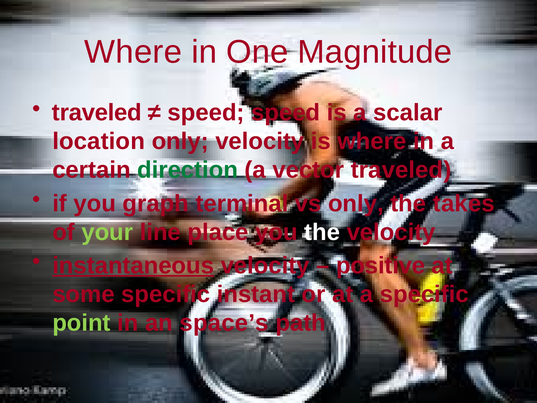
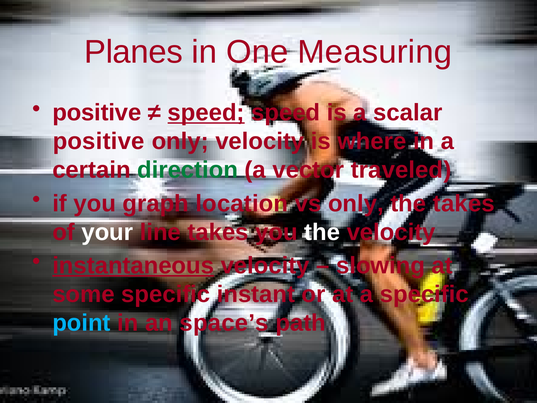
Where at (133, 52): Where -> Planes
Magnitude: Magnitude -> Measuring
traveled at (97, 113): traveled -> positive
speed at (206, 113) underline: none -> present
location at (99, 141): location -> positive
terminal: terminal -> location
your colour: light green -> white
line place: place -> takes
positive: positive -> slowing
point colour: light green -> light blue
